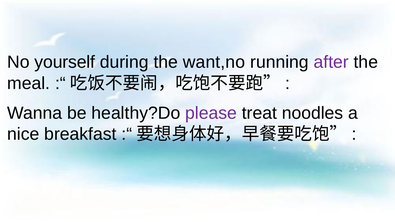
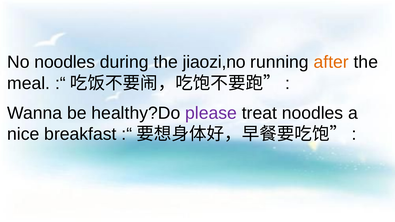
No yourself: yourself -> noodles
want,no: want,no -> jiaozi,no
after colour: purple -> orange
